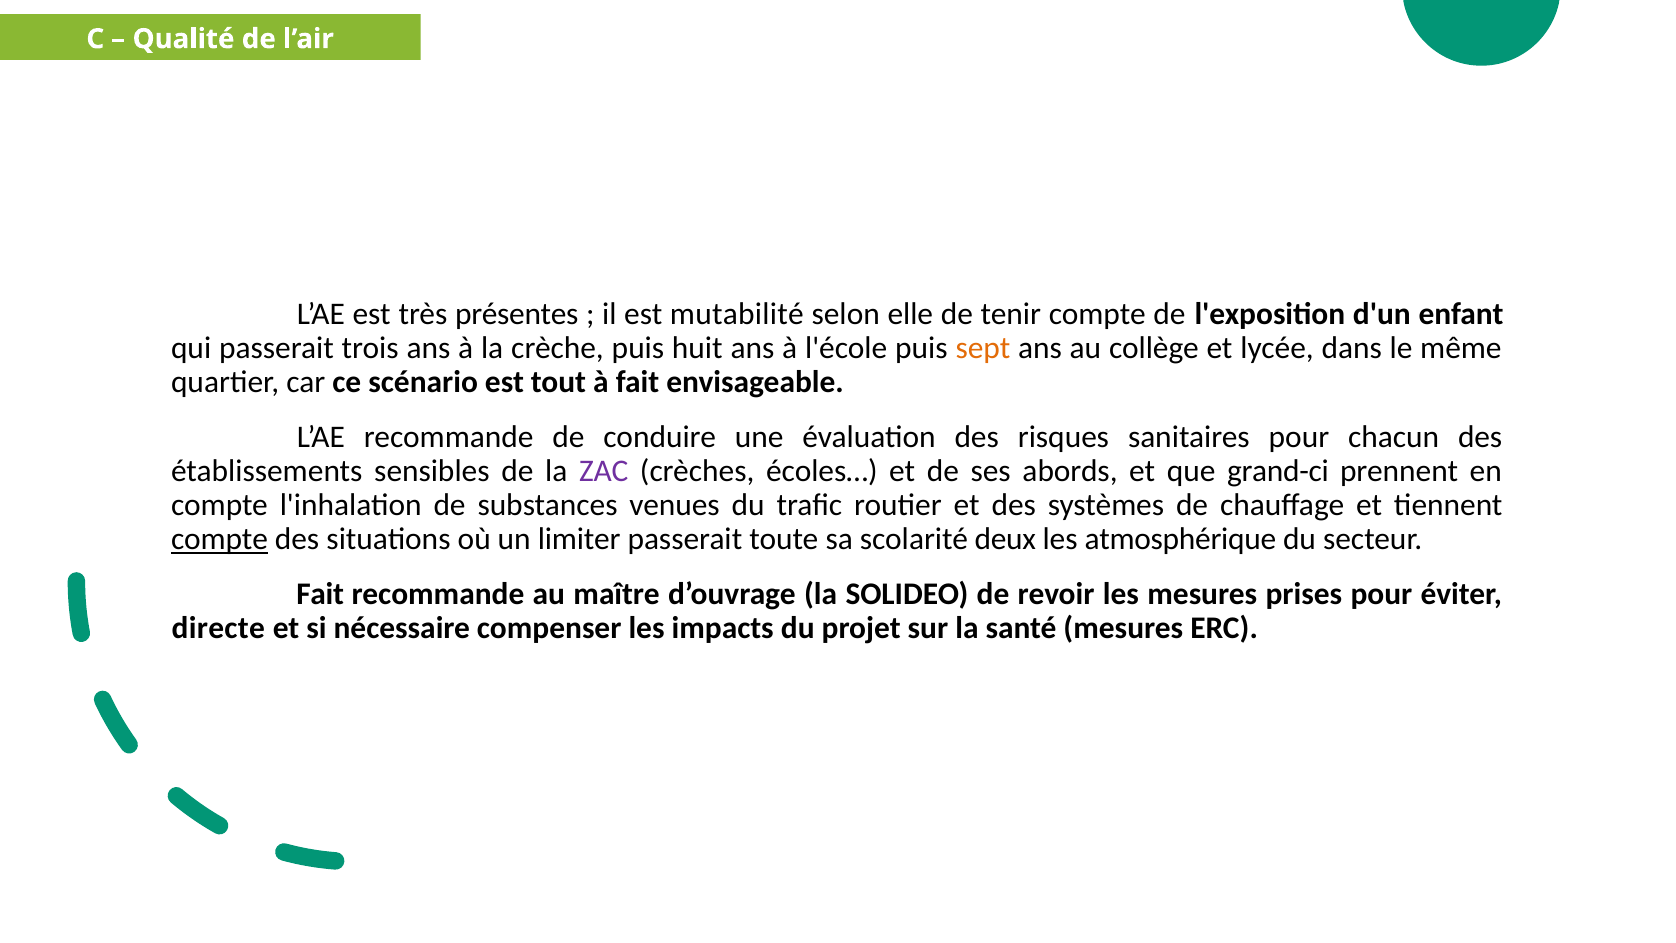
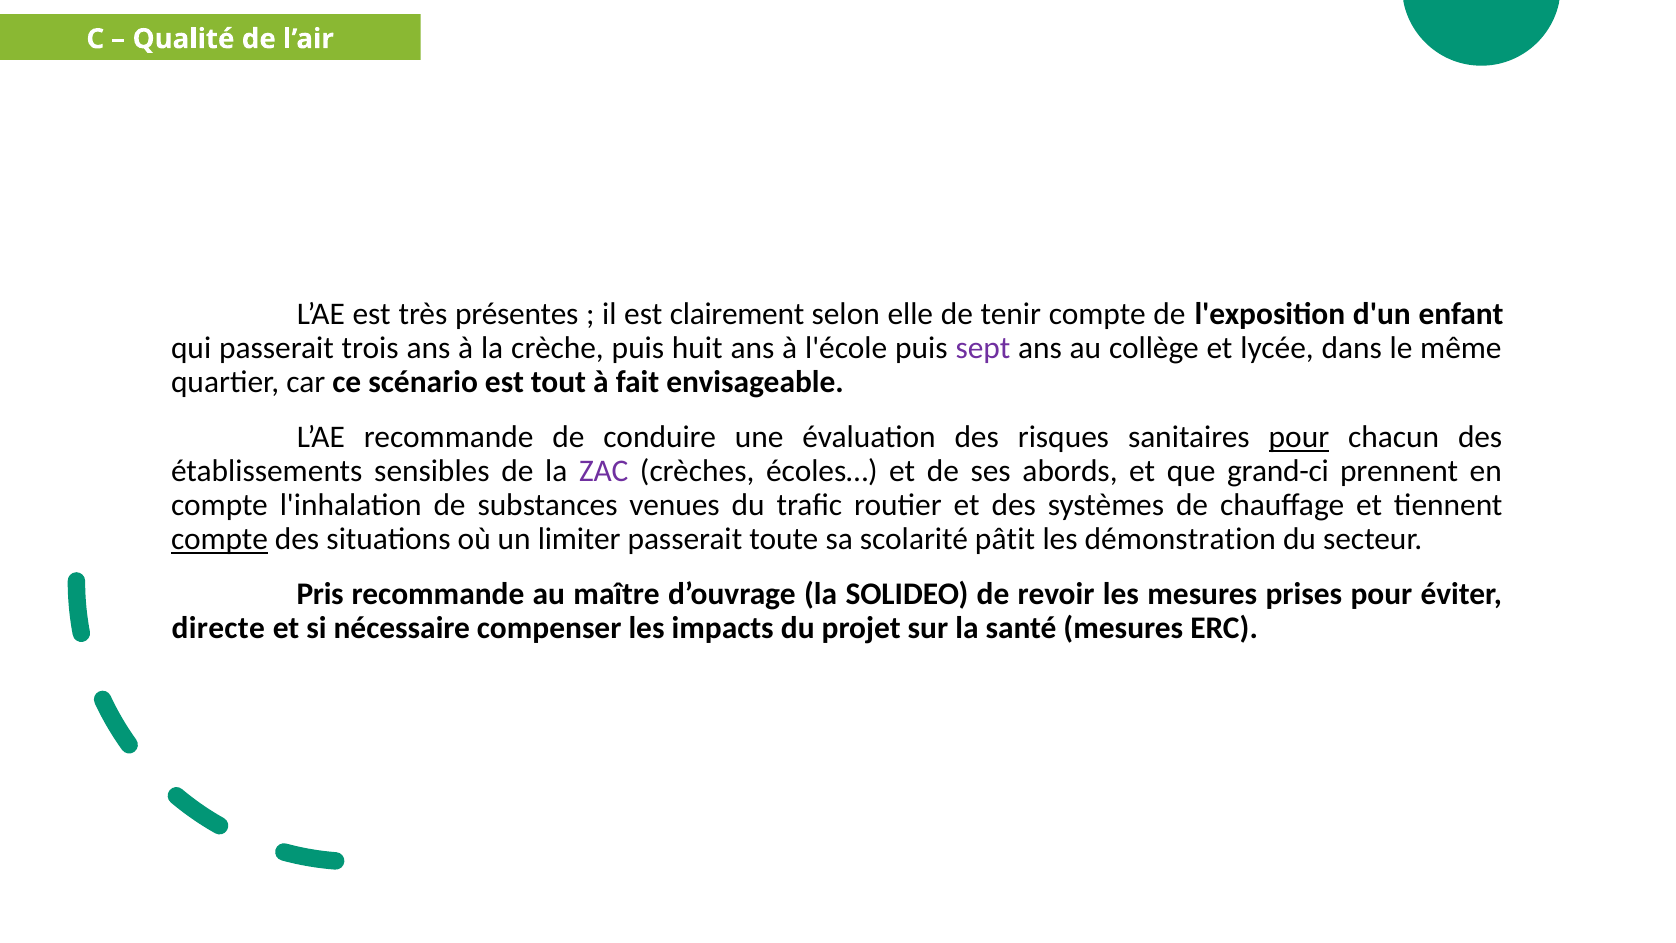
mutabilité: mutabilité -> clairement
sept colour: orange -> purple
pour at (1299, 437) underline: none -> present
deux: deux -> pâtit
atmosphérique: atmosphérique -> démonstration
Fait at (320, 594): Fait -> Pris
